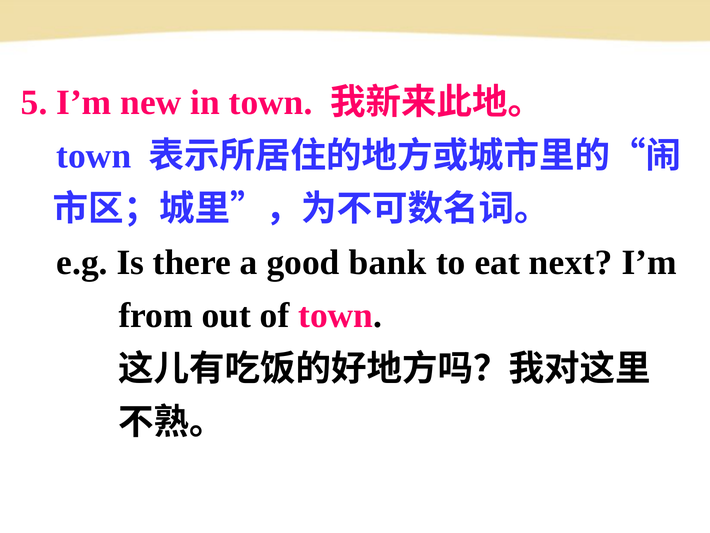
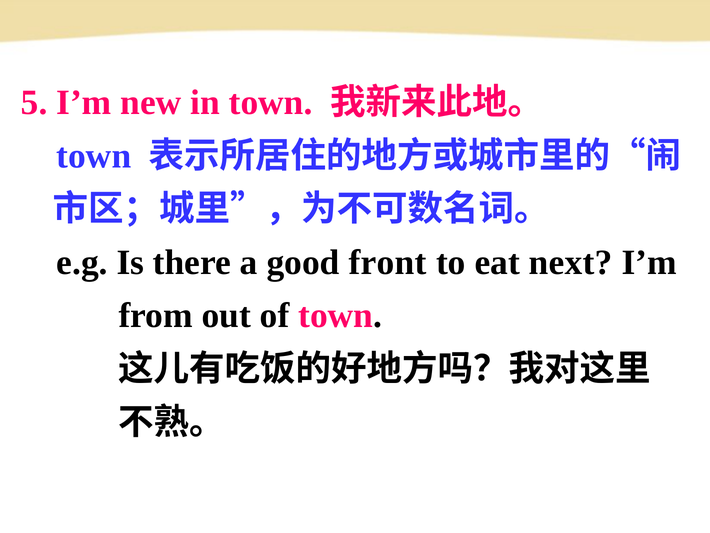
bank: bank -> front
